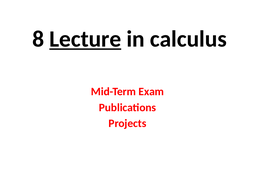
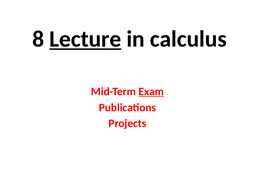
Exam underline: none -> present
